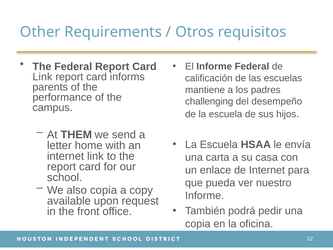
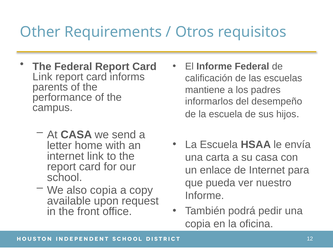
challenging: challenging -> informarlos
At THEM: THEM -> CASA
